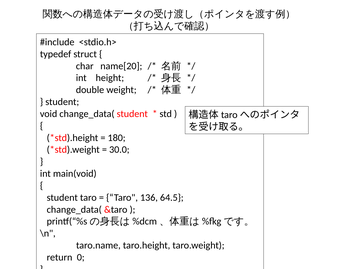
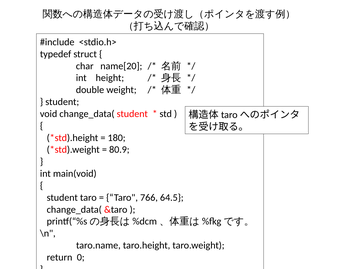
30.0: 30.0 -> 80.9
136: 136 -> 766
